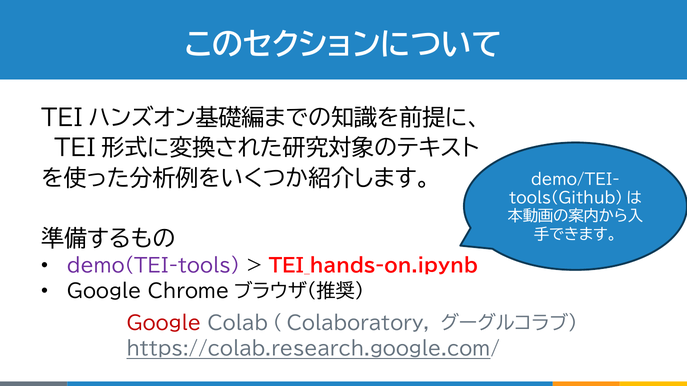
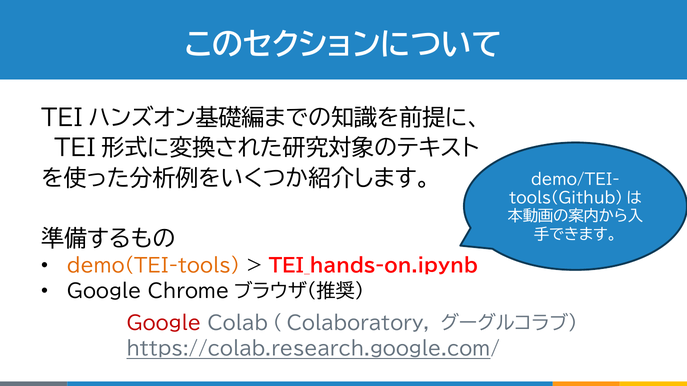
demo(TEI-tools colour: purple -> orange
